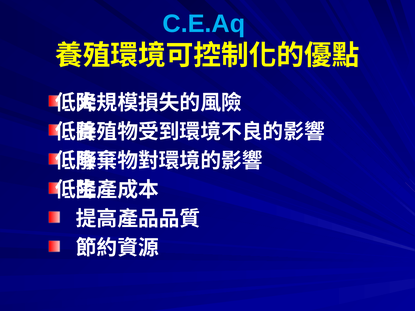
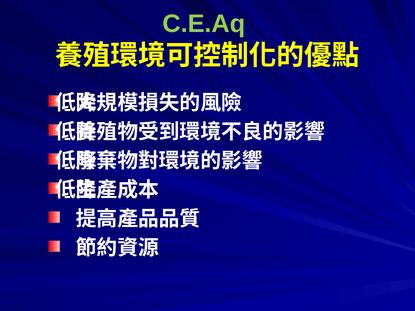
C.E.Aq colour: light blue -> light green
